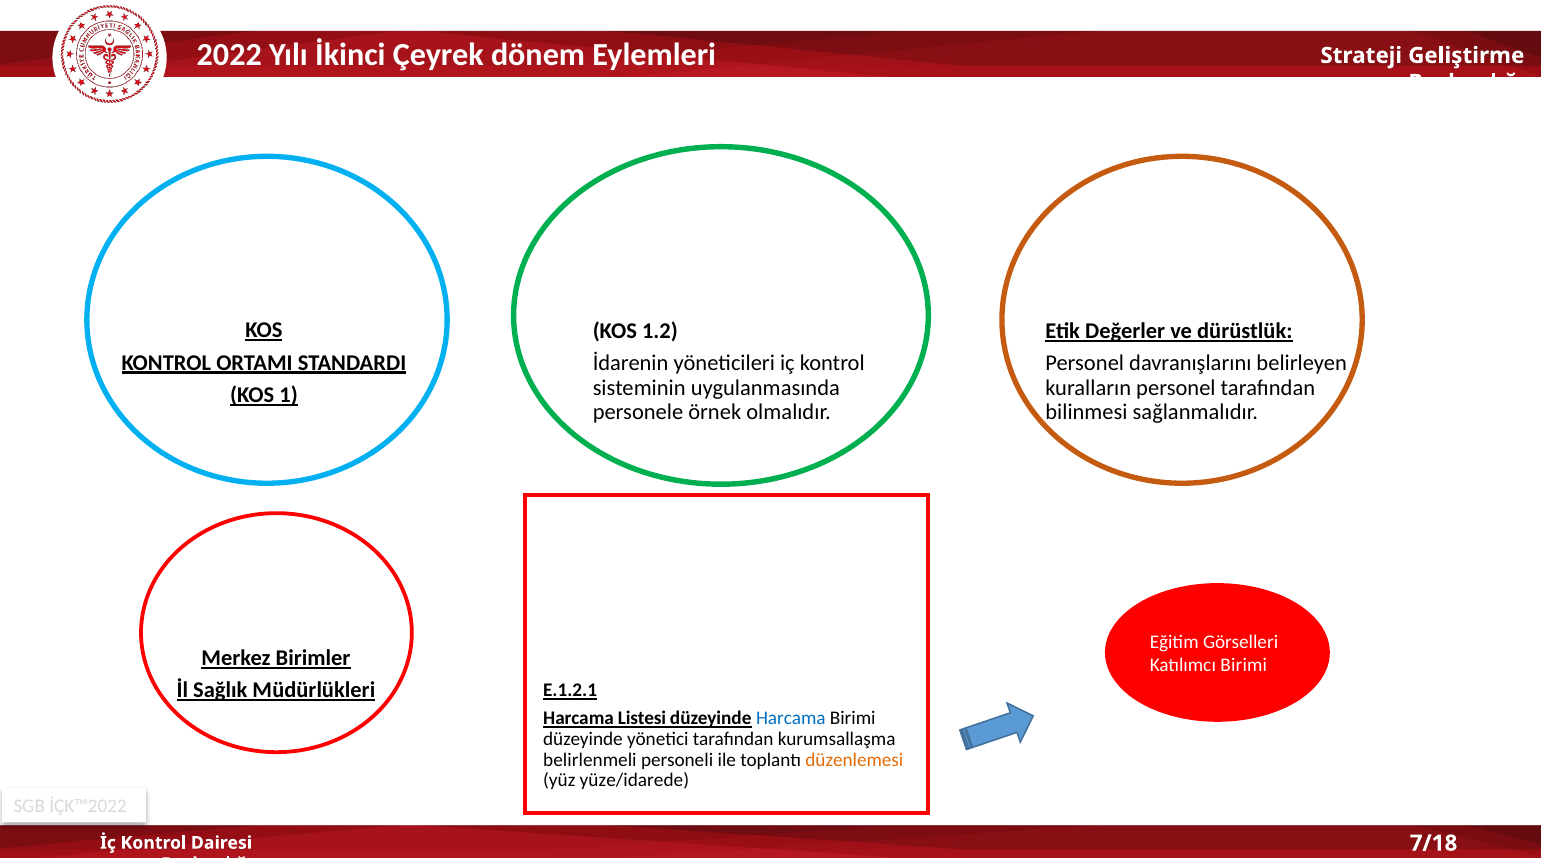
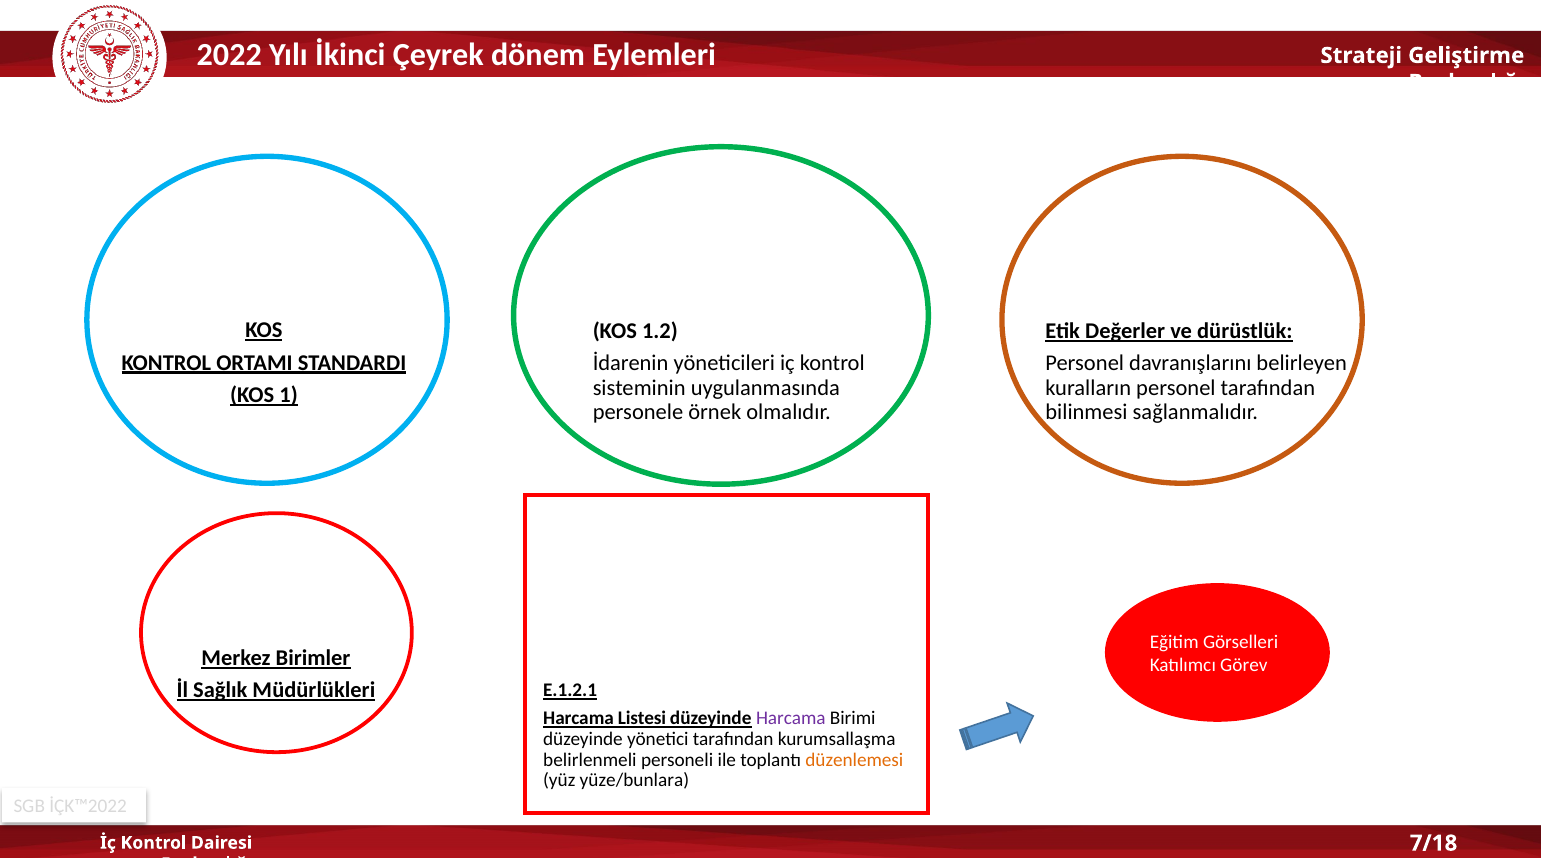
Katılımcı Birimi: Birimi -> Görev
Harcama at (791, 718) colour: blue -> purple
yüze/idarede: yüze/idarede -> yüze/bunlara
